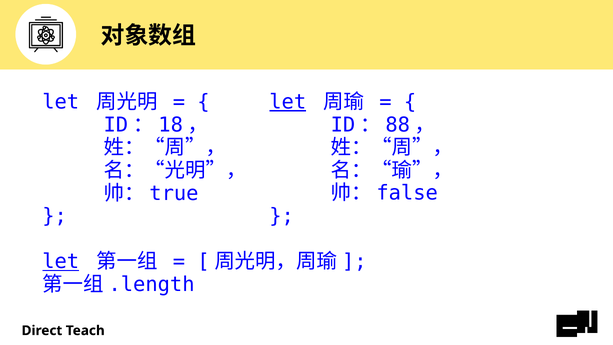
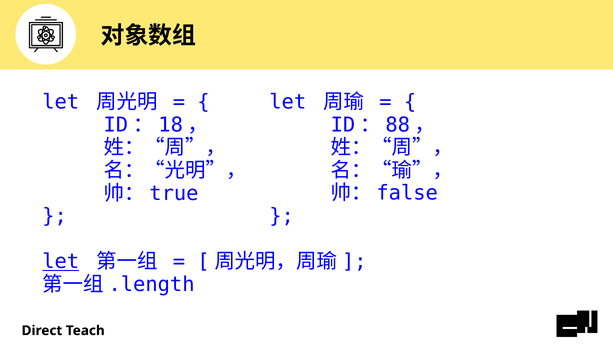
let at (288, 102) underline: present -> none
